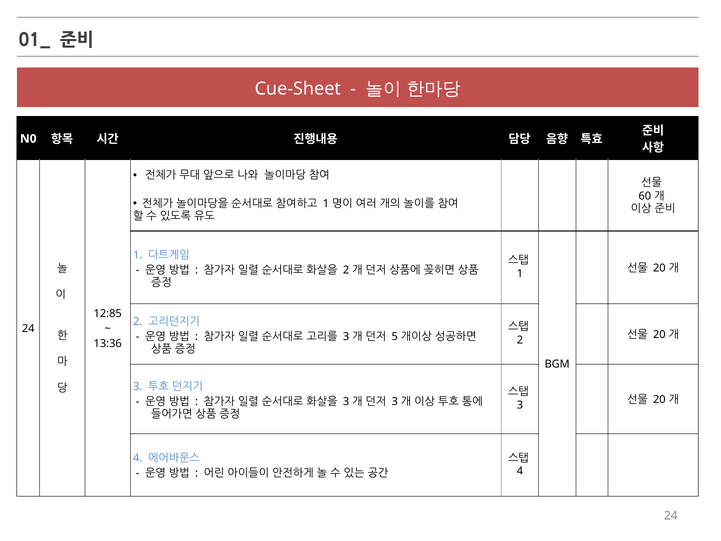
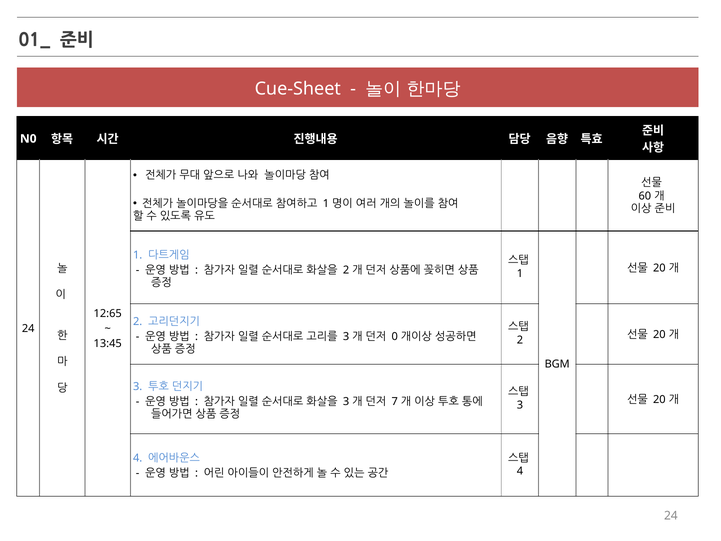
12:85: 12:85 -> 12:65
5: 5 -> 0
13:36: 13:36 -> 13:45
3 at (395, 401): 3 -> 7
